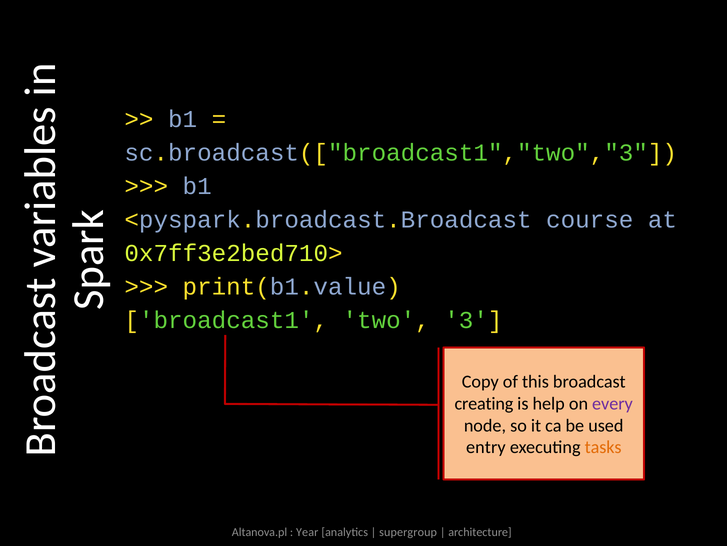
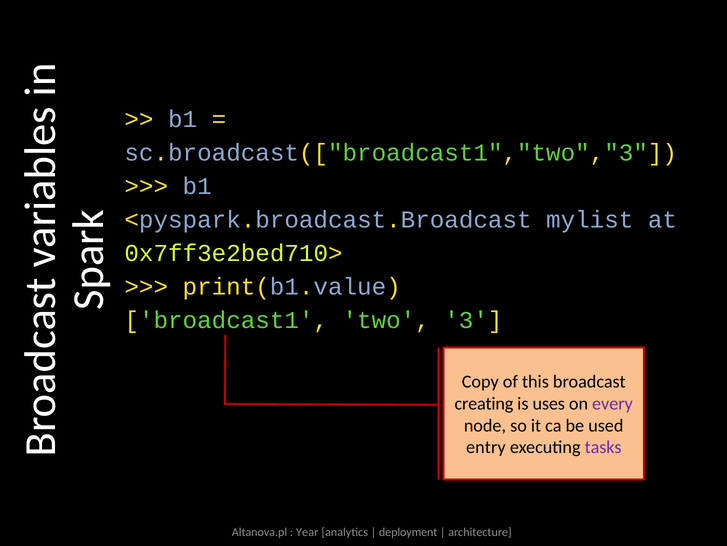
course: course -> mylist
help: help -> uses
tasks colour: orange -> purple
supergroup: supergroup -> deployment
